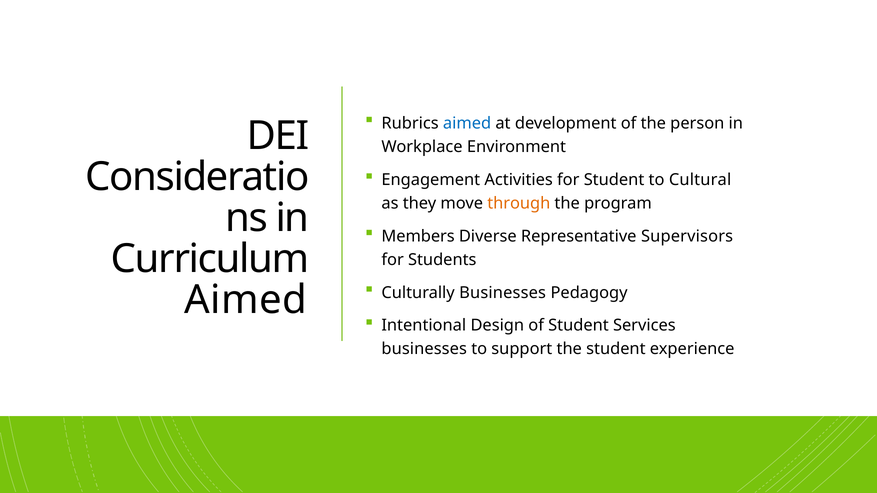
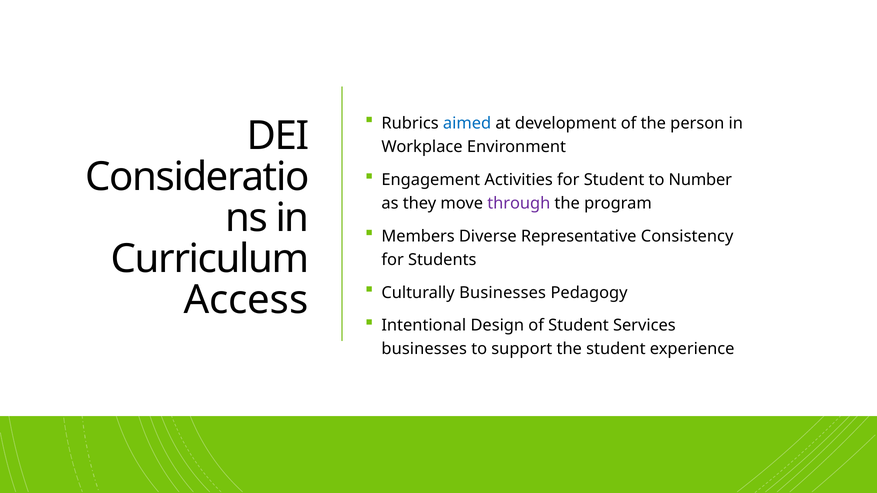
Cultural: Cultural -> Number
through colour: orange -> purple
Supervisors: Supervisors -> Consistency
Aimed at (246, 300): Aimed -> Access
